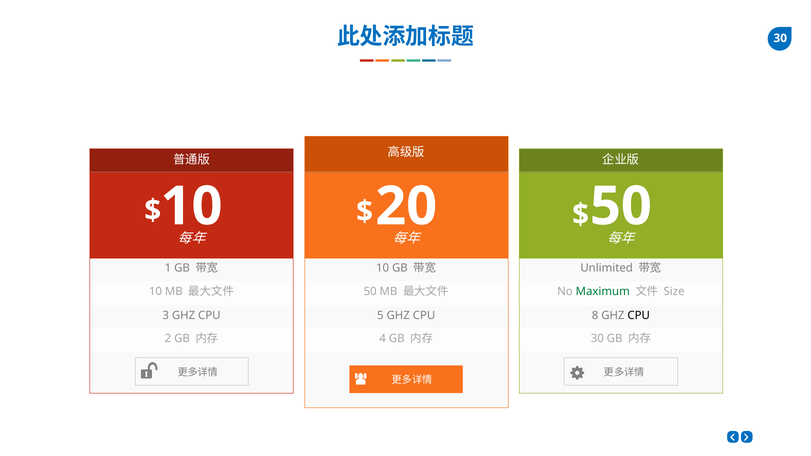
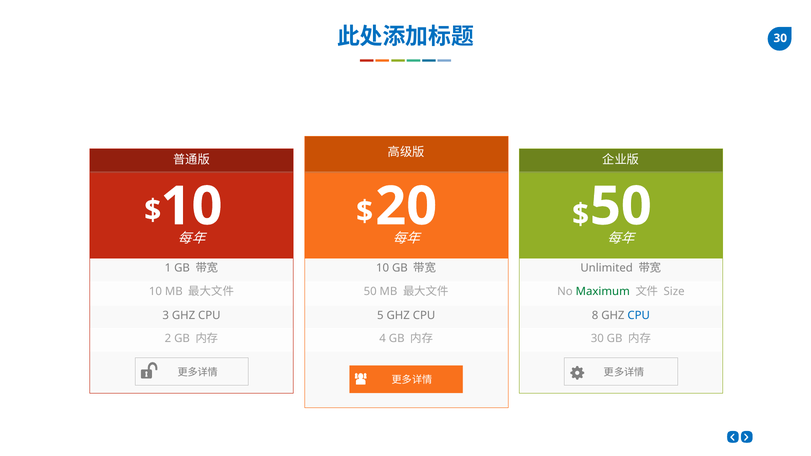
CPU at (639, 316) colour: black -> blue
